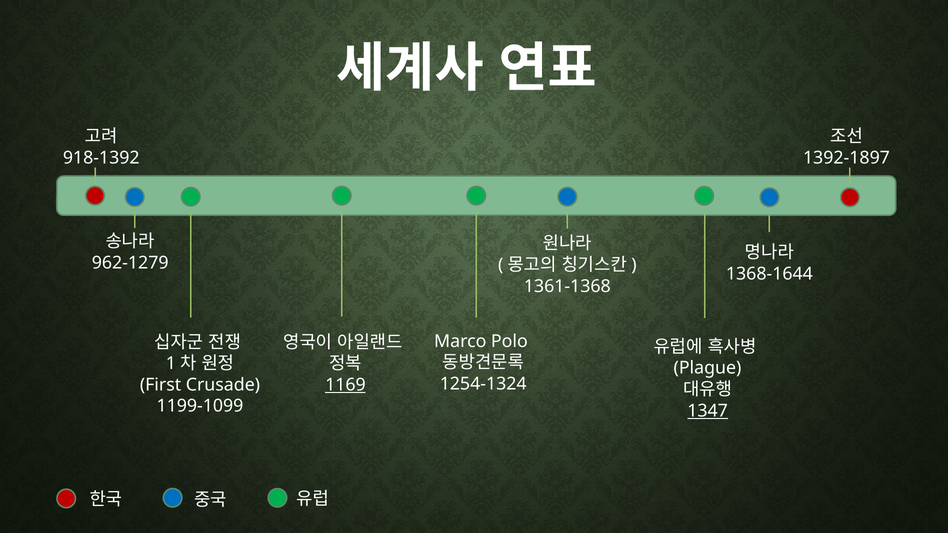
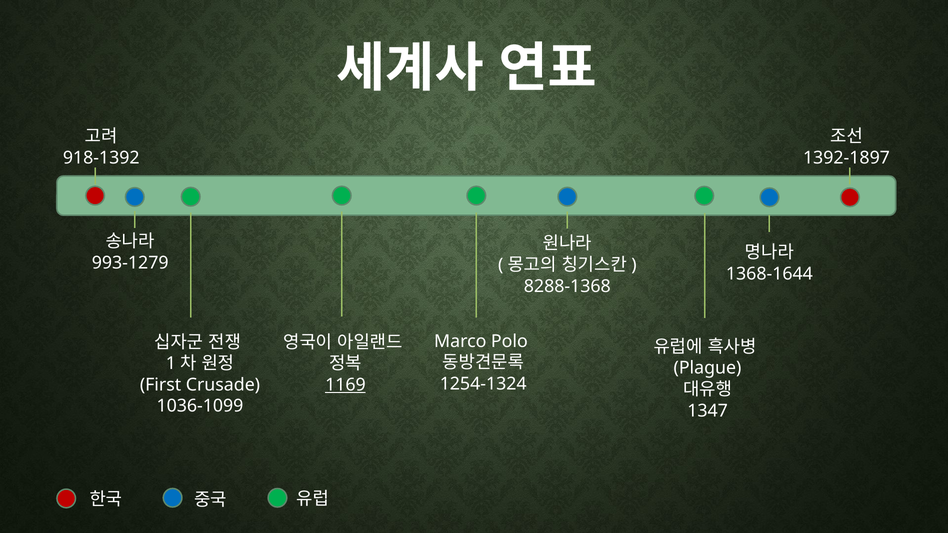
962-1279: 962-1279 -> 993-1279
1361-1368: 1361-1368 -> 8288-1368
1199-1099: 1199-1099 -> 1036-1099
1347 underline: present -> none
